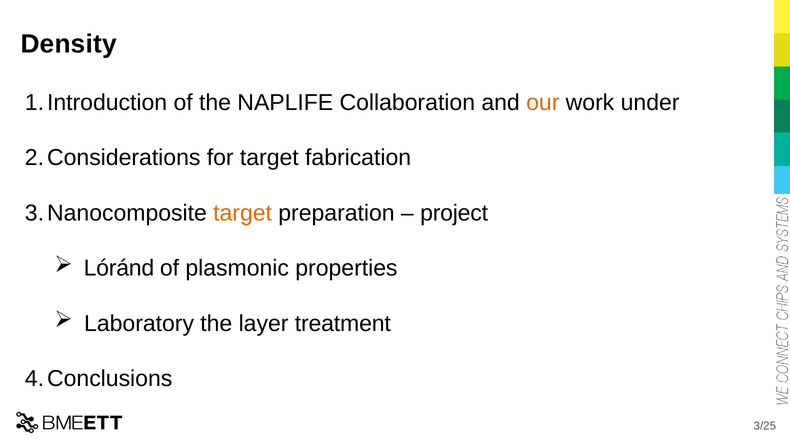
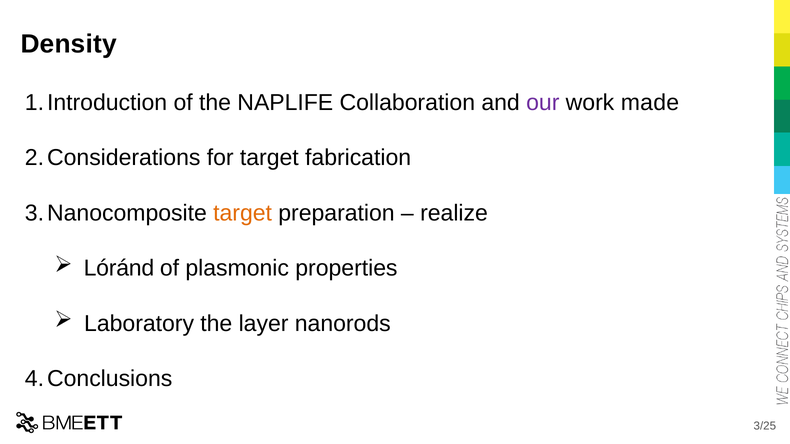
our colour: orange -> purple
under: under -> made
project: project -> realize
treatment: treatment -> nanorods
